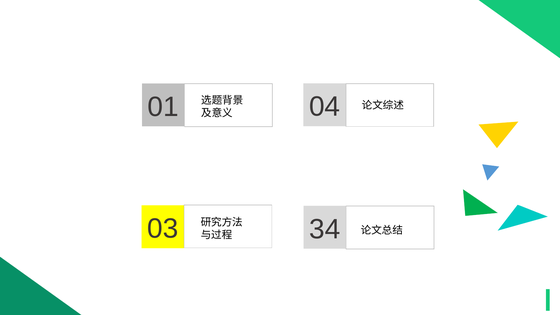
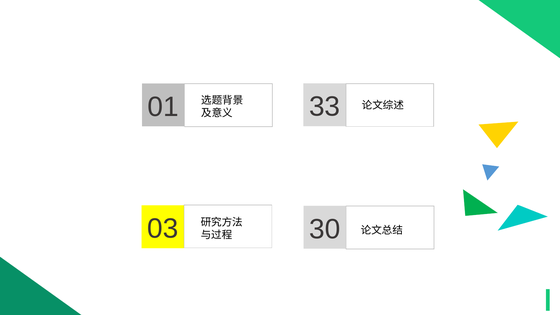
04: 04 -> 33
34: 34 -> 30
